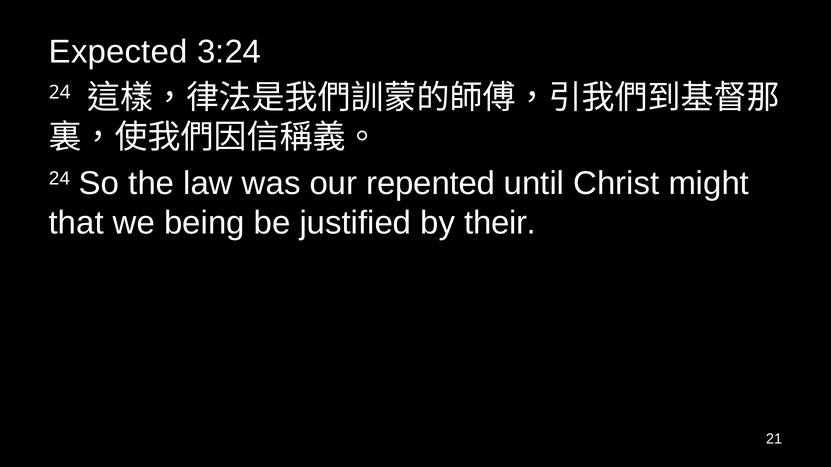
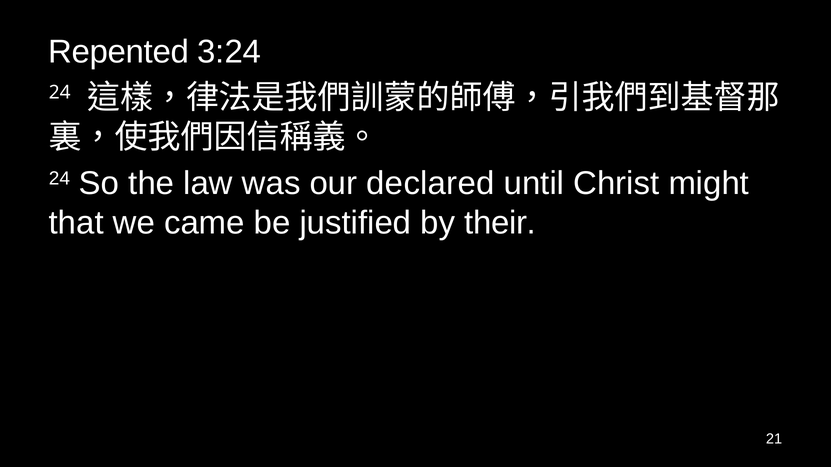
Expected: Expected -> Repented
repented: repented -> declared
being: being -> came
